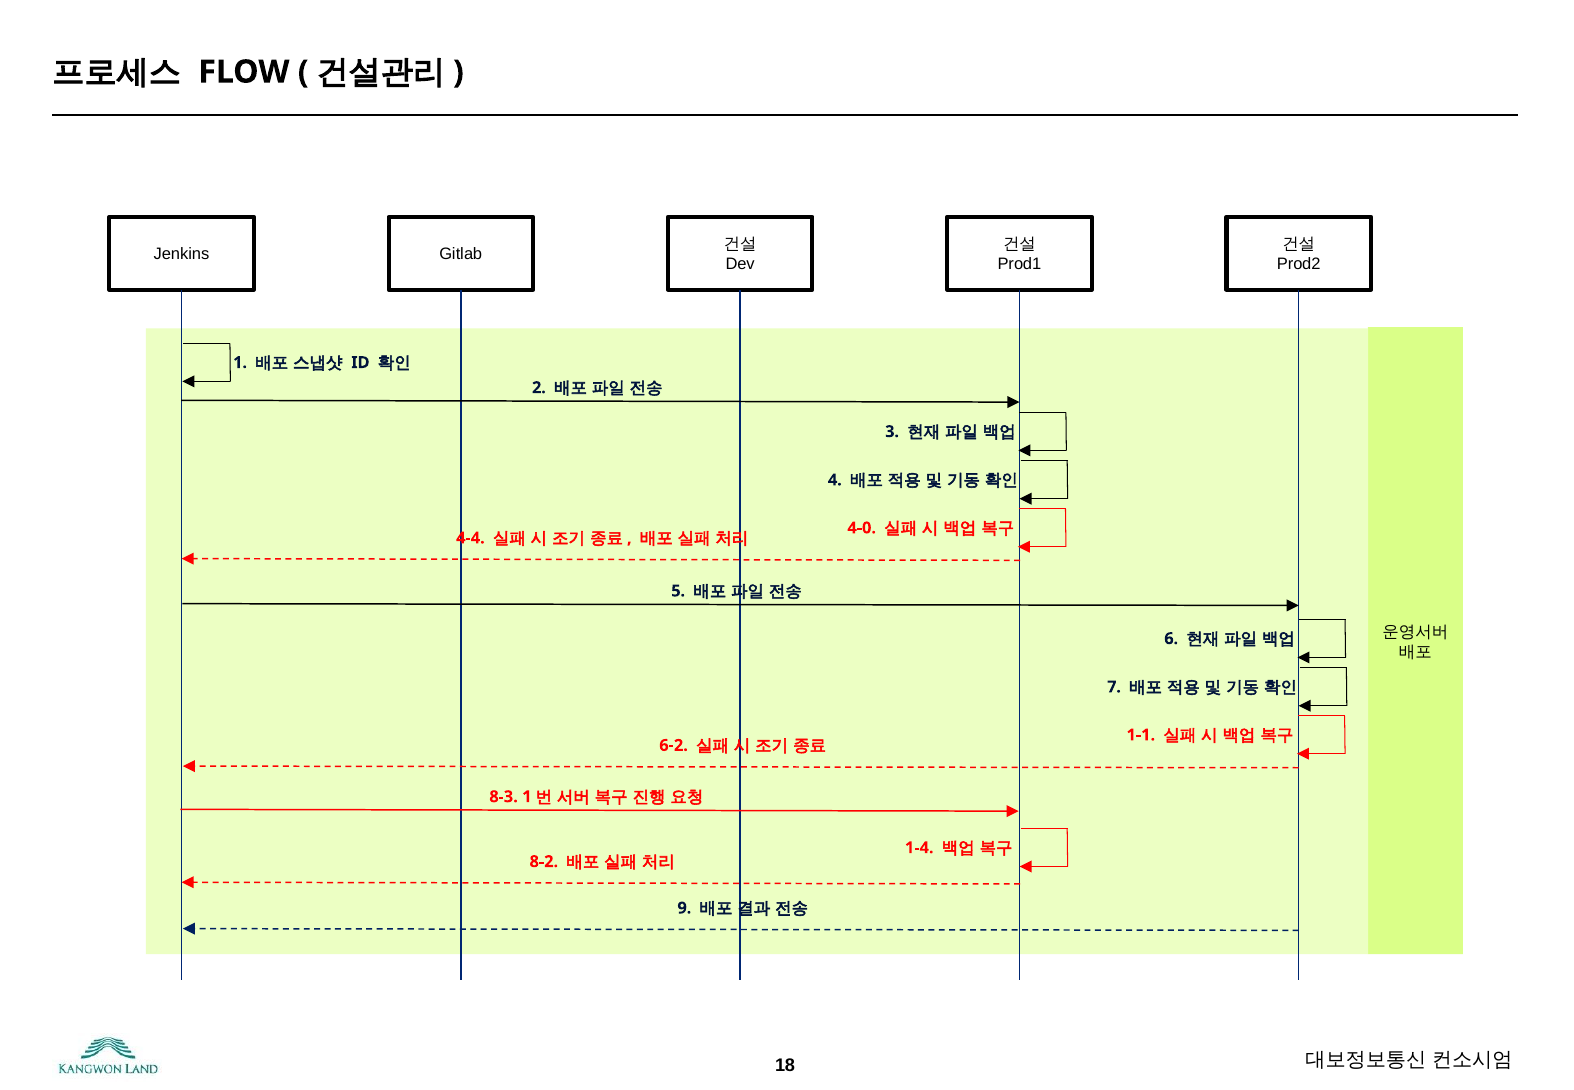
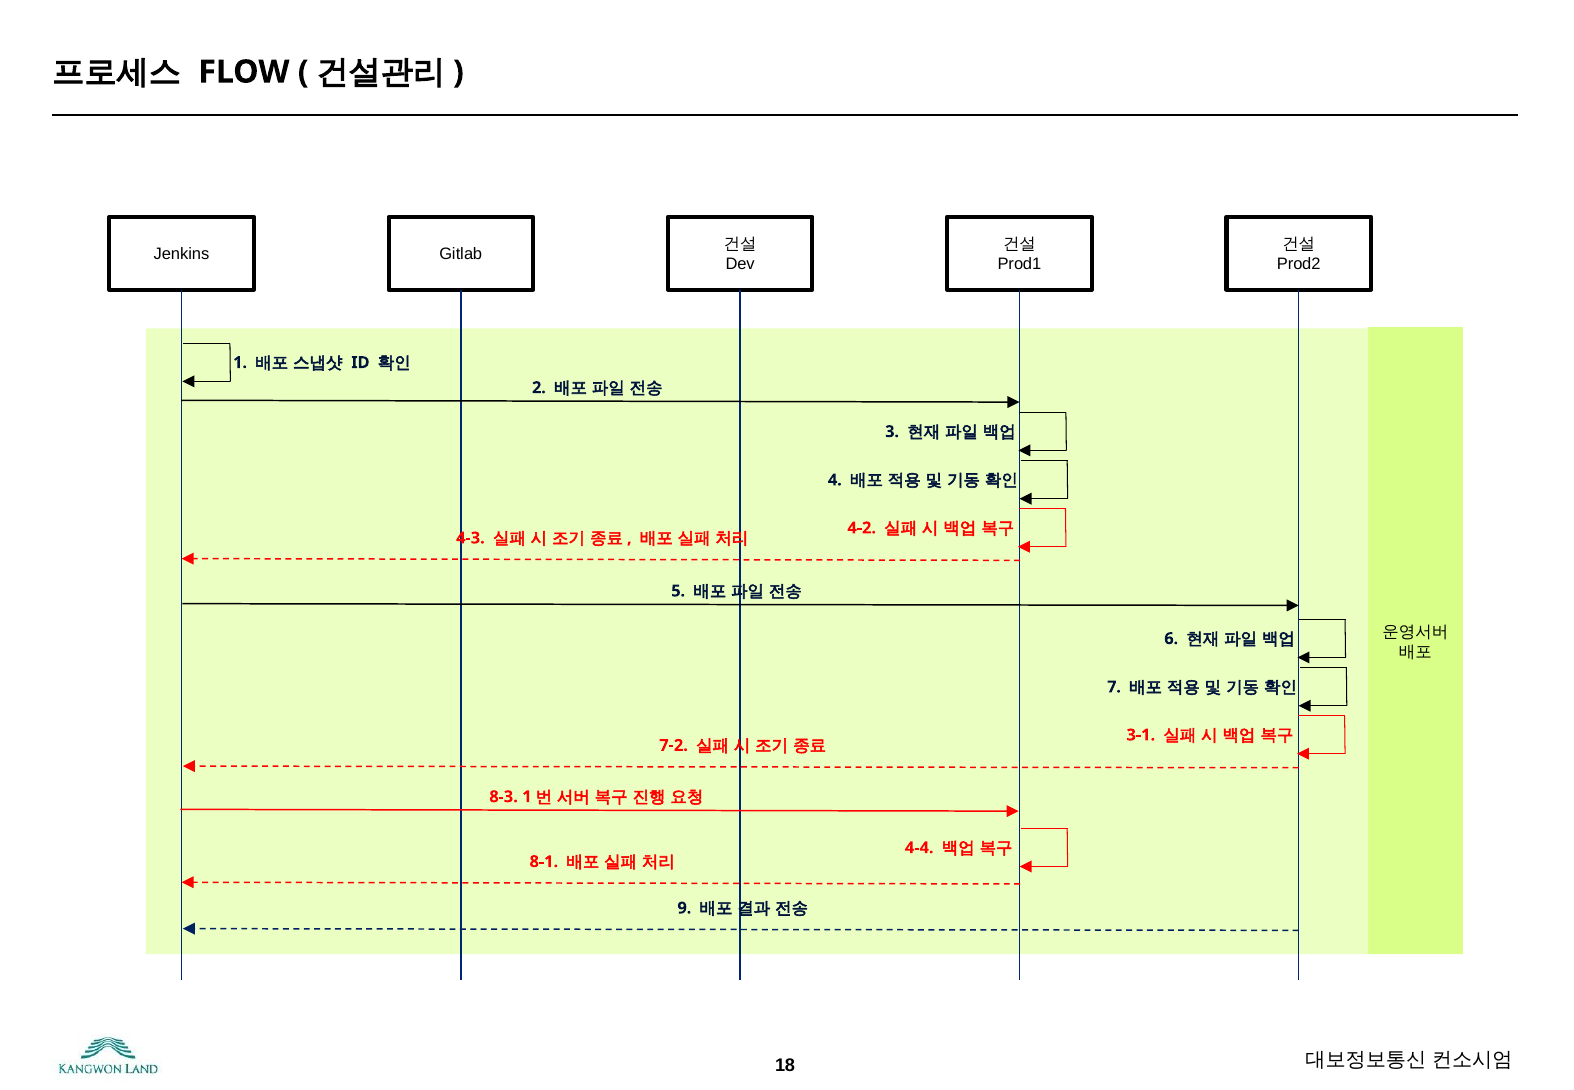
4-0: 4-0 -> 4-2
4-4: 4-4 -> 4-3
1-1: 1-1 -> 3-1
6-2: 6-2 -> 7-2
1-4: 1-4 -> 4-4
8-2: 8-2 -> 8-1
